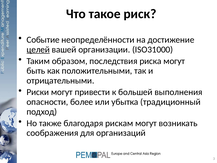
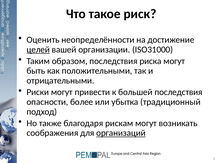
Событие: Событие -> Оценить
большей выполнения: выполнения -> последствия
организаций underline: none -> present
